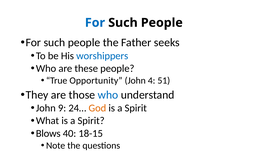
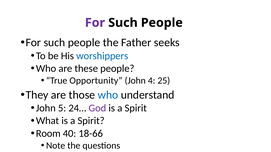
For at (95, 23) colour: blue -> purple
51: 51 -> 25
9: 9 -> 5
God colour: orange -> purple
Blows: Blows -> Room
18-15: 18-15 -> 18-66
